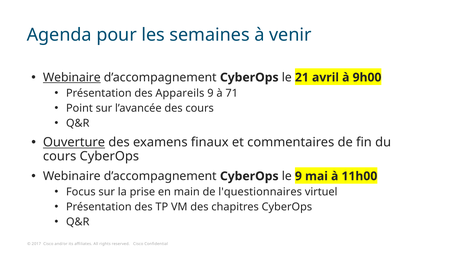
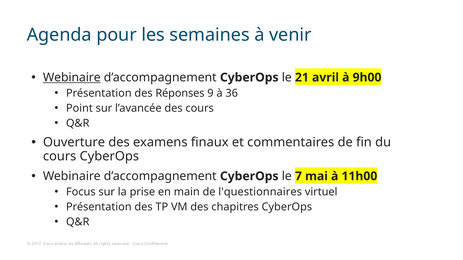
Appareils: Appareils -> Réponses
71: 71 -> 36
Ouverture underline: present -> none
le 9: 9 -> 7
